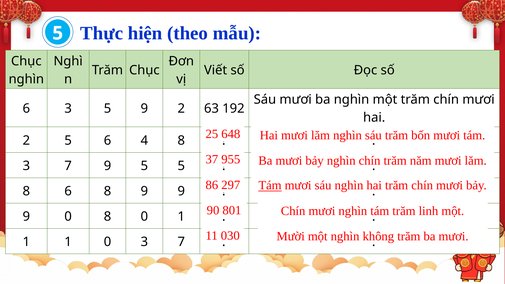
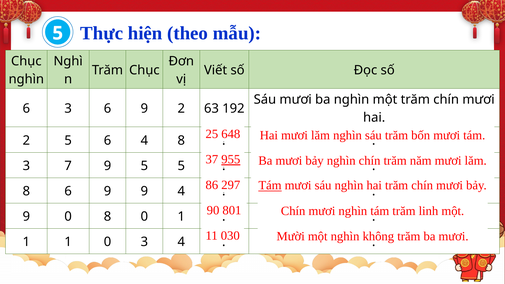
3 5: 5 -> 6
955 underline: none -> present
8 6 8: 8 -> 9
9 9: 9 -> 4
0 3 7: 7 -> 4
